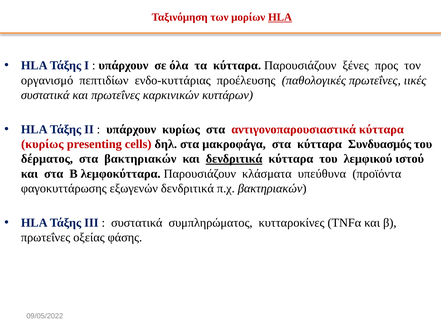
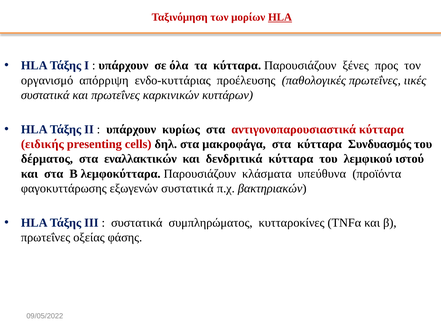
πεπτιδίων: πεπτιδίων -> απόρριψη
κυρίως at (42, 144): κυρίως -> ειδικής
στα βακτηριακών: βακτηριακών -> εναλλακτικών
δενδριτικά at (234, 159) underline: present -> none
εξωγενών δενδριτικά: δενδριτικά -> συστατικά
